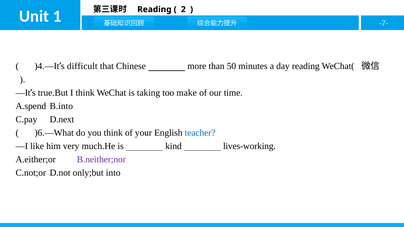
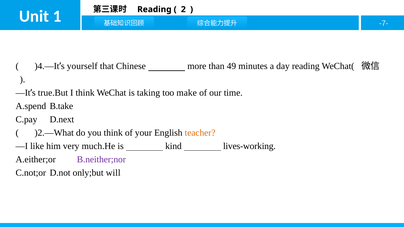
difficult: difficult -> yourself
50: 50 -> 49
B.into: B.into -> B.take
)6.—What: )6.—What -> )2.—What
teacher colour: blue -> orange
into: into -> will
